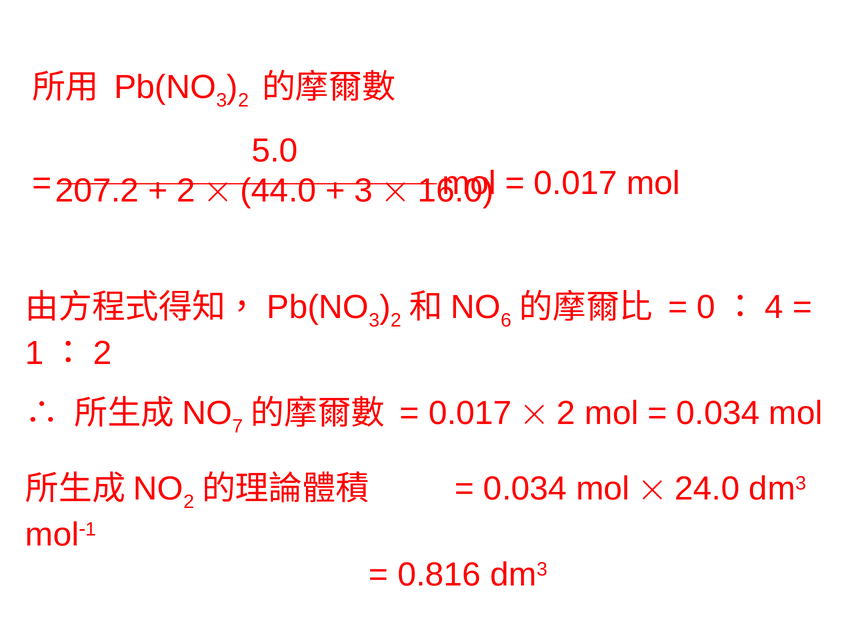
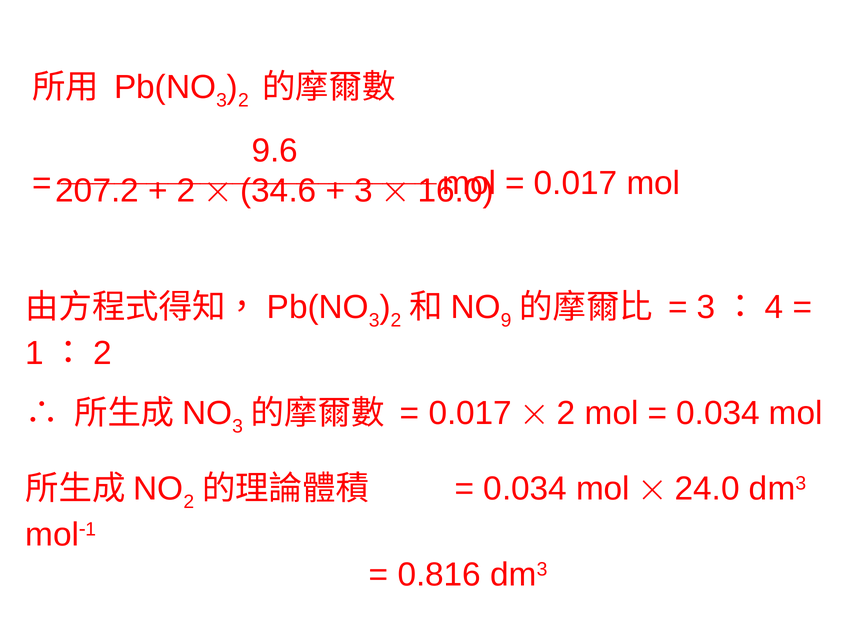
5.0: 5.0 -> 9.6
44.0: 44.0 -> 34.6
6: 6 -> 9
0 at (706, 308): 0 -> 3
7 at (238, 426): 7 -> 3
